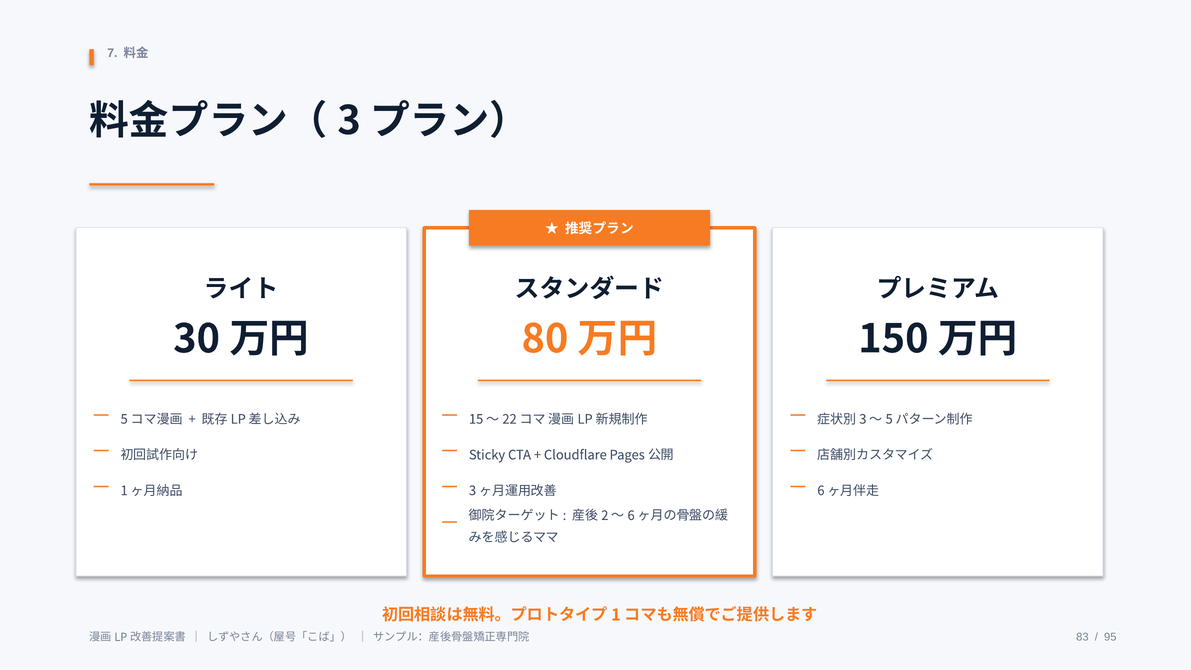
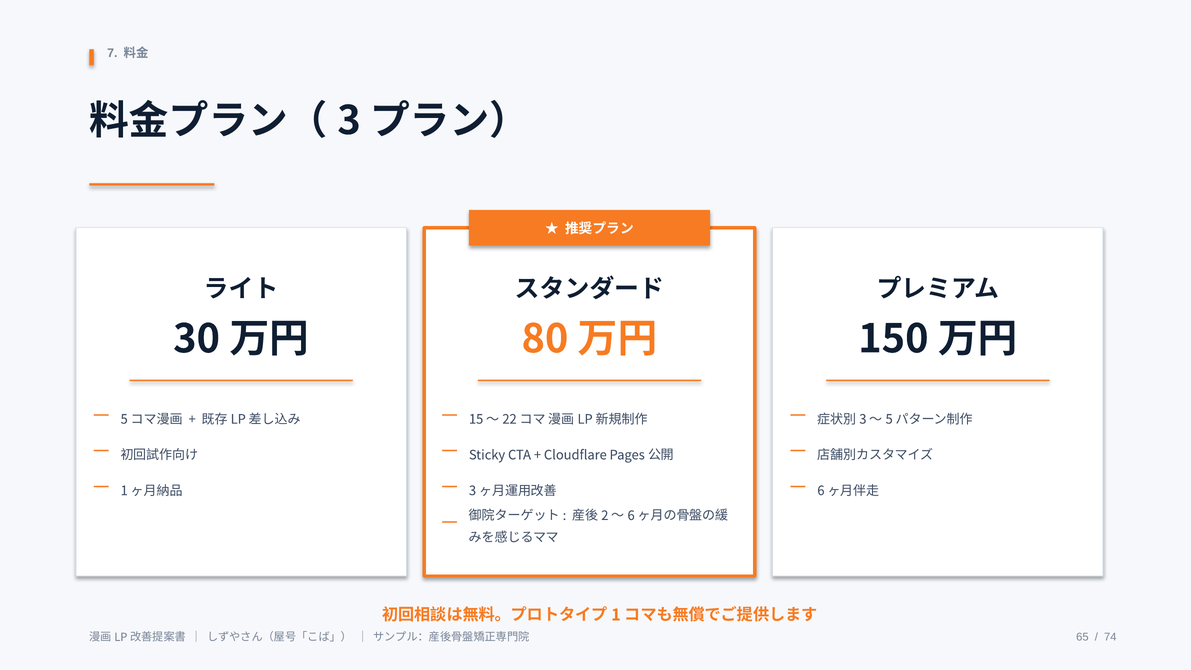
83: 83 -> 65
95: 95 -> 74
